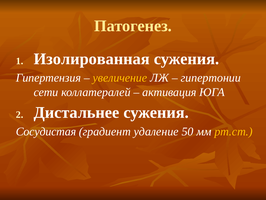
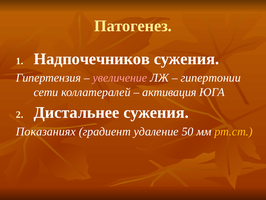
Изолированная: Изолированная -> Надпочечников
увеличение colour: yellow -> pink
Сосудистая: Сосудистая -> Показаниях
